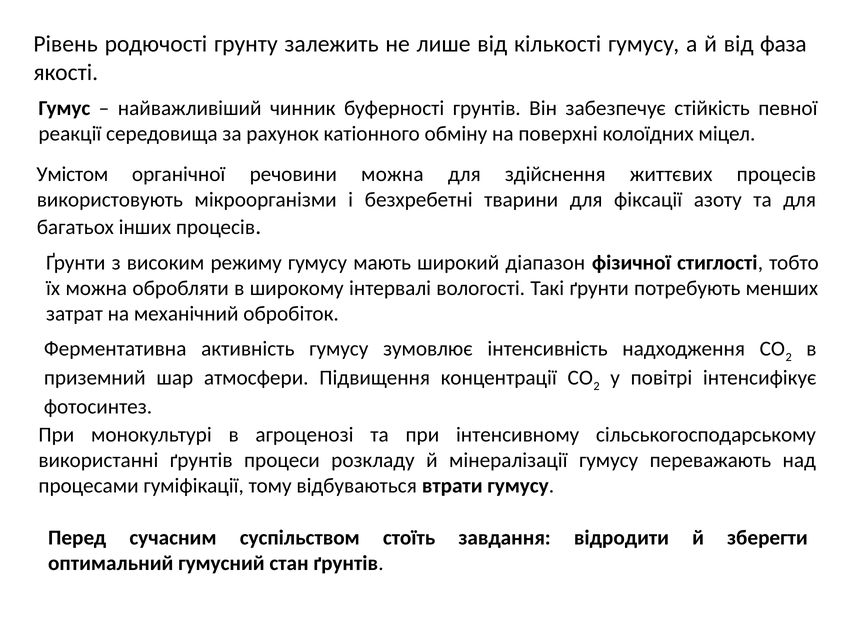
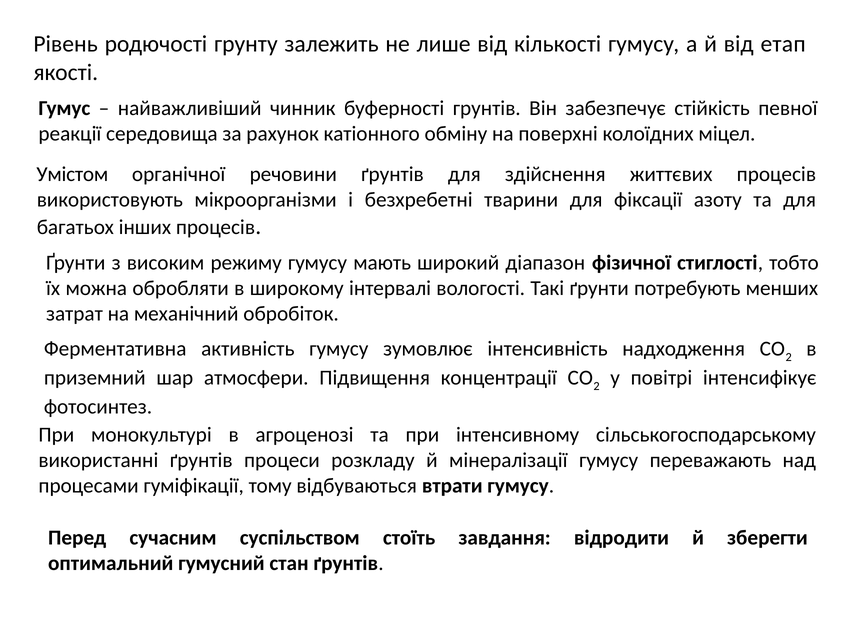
фаза: фаза -> етап
речовини можна: можна -> ґрунтів
